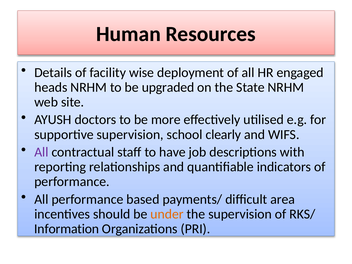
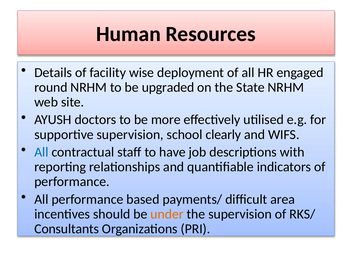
heads: heads -> round
All at (41, 152) colour: purple -> blue
Information: Information -> Consultants
